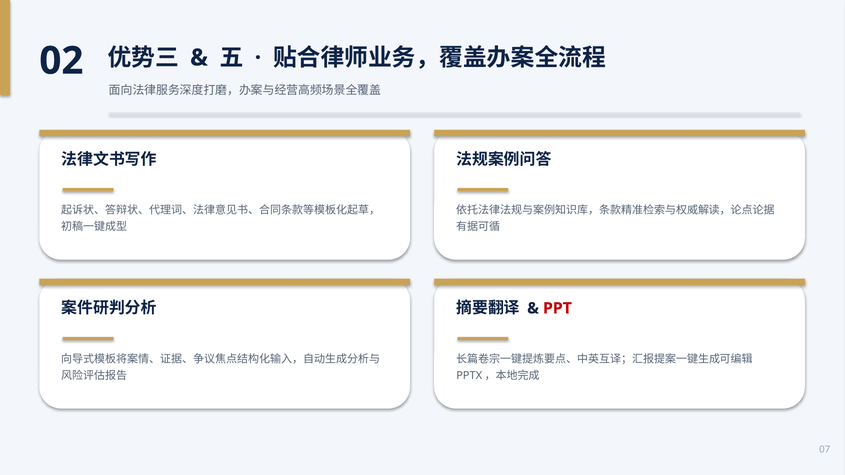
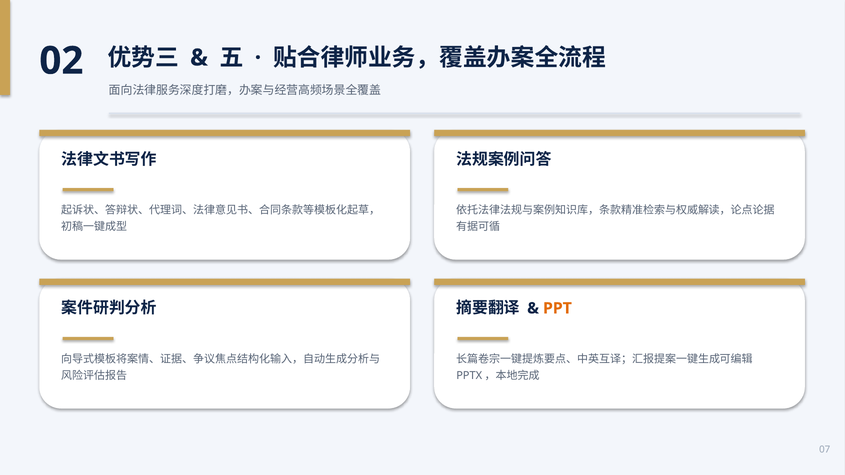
PPT colour: red -> orange
